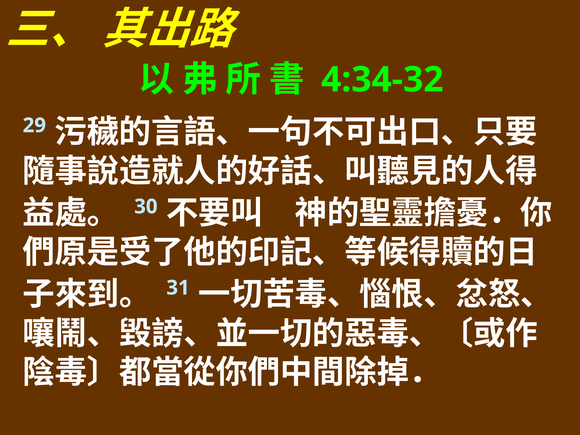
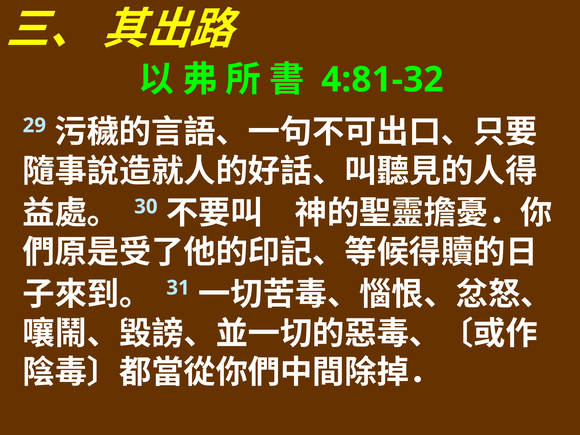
4:34-32: 4:34-32 -> 4:81-32
